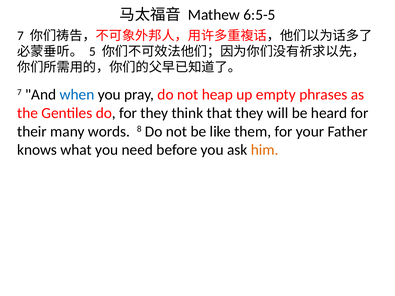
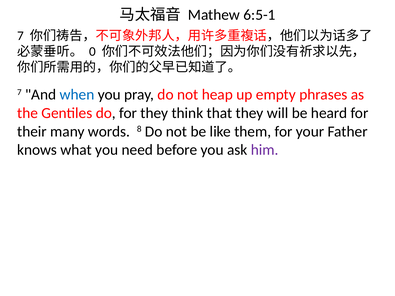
6:5-5: 6:5-5 -> 6:5-1
5: 5 -> 0
him colour: orange -> purple
